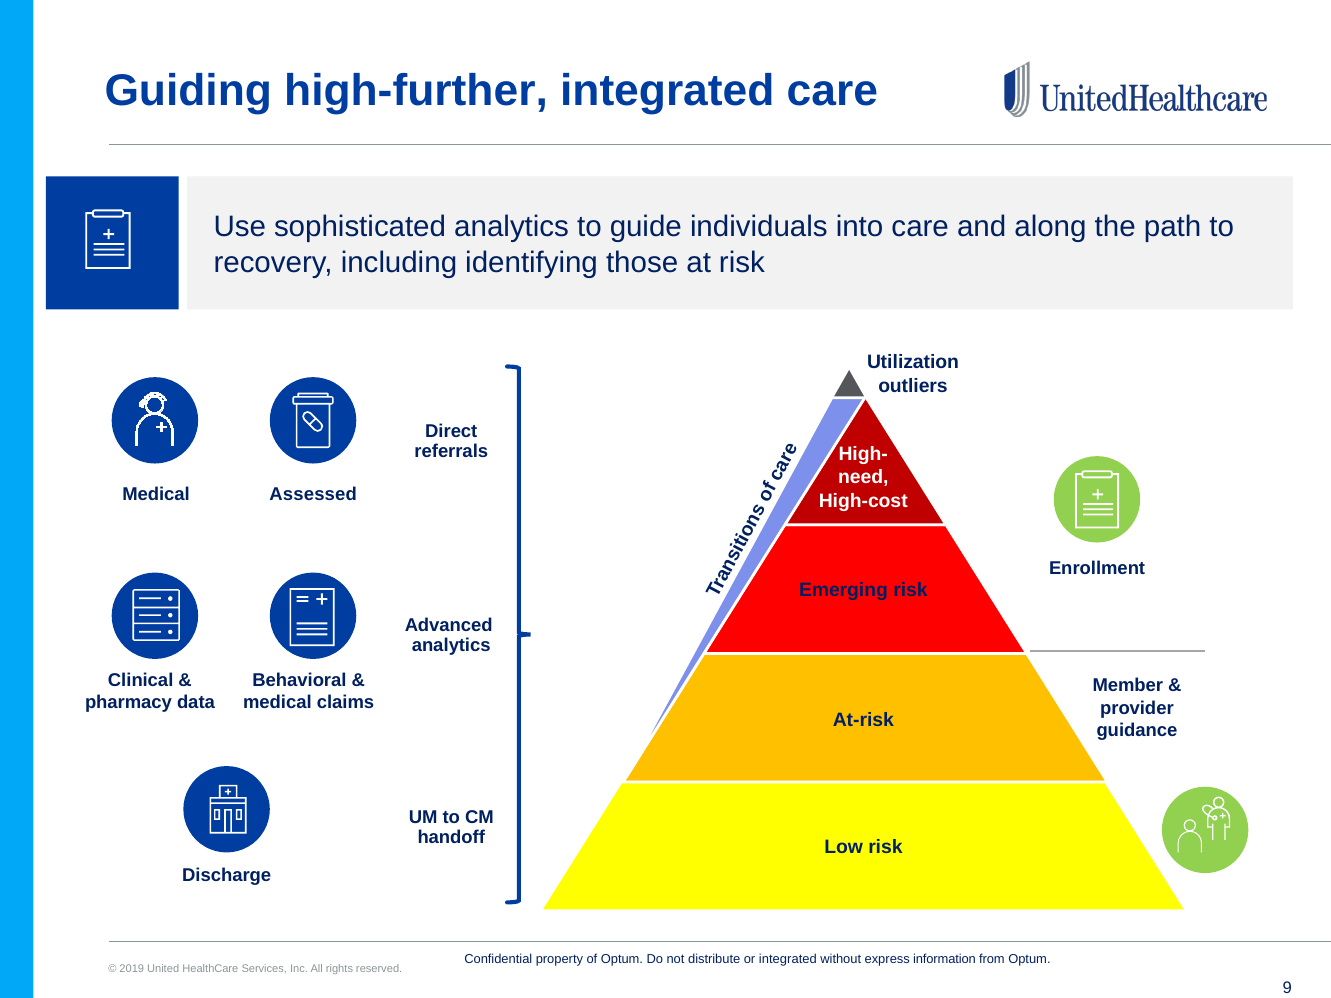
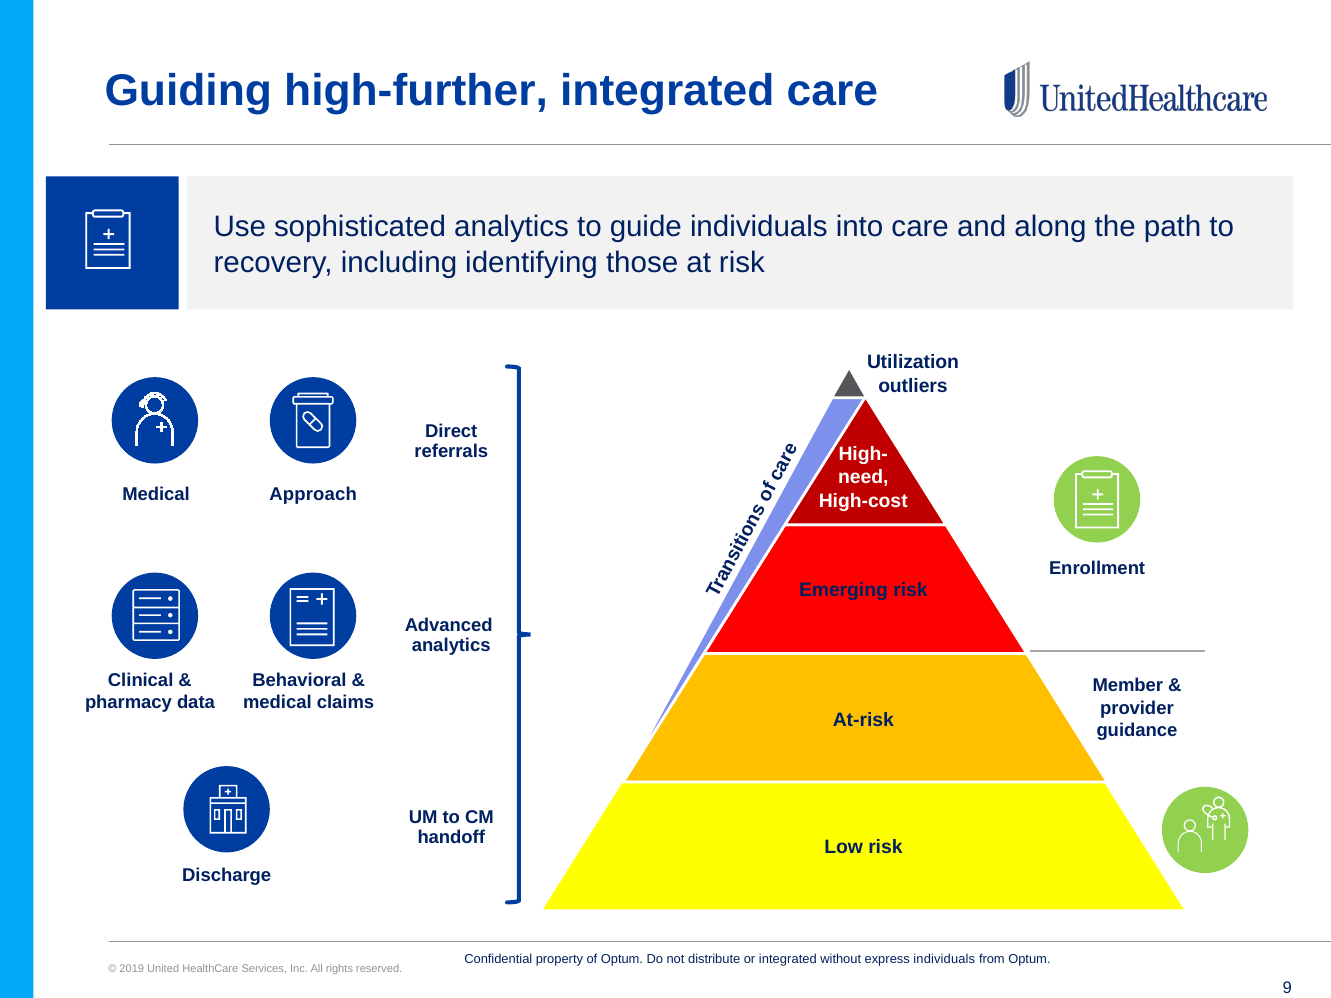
Assessed: Assessed -> Approach
express information: information -> individuals
